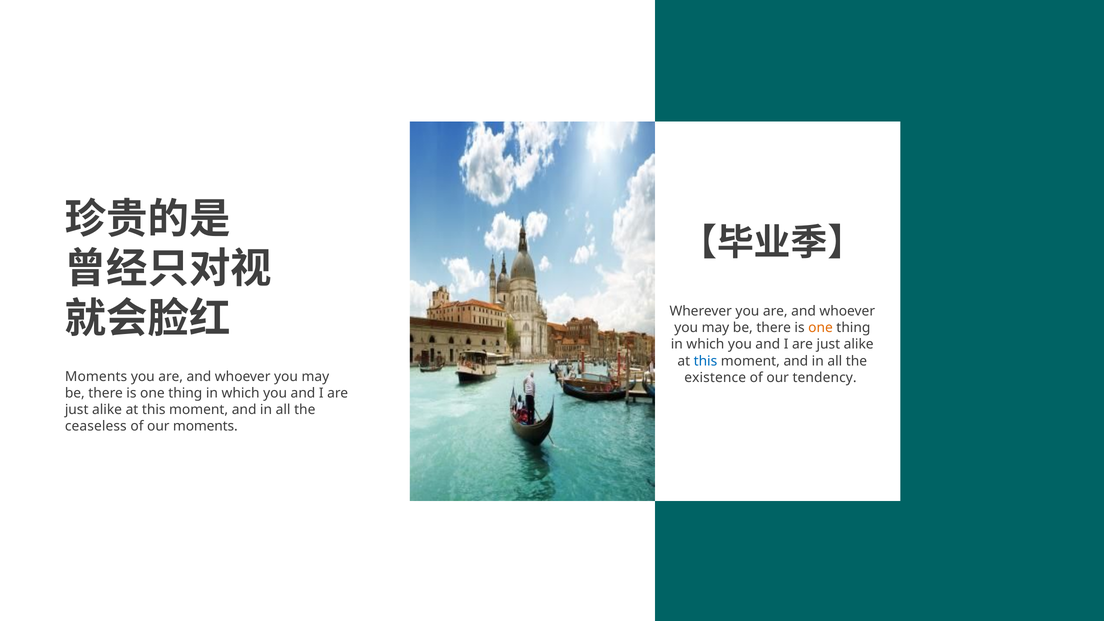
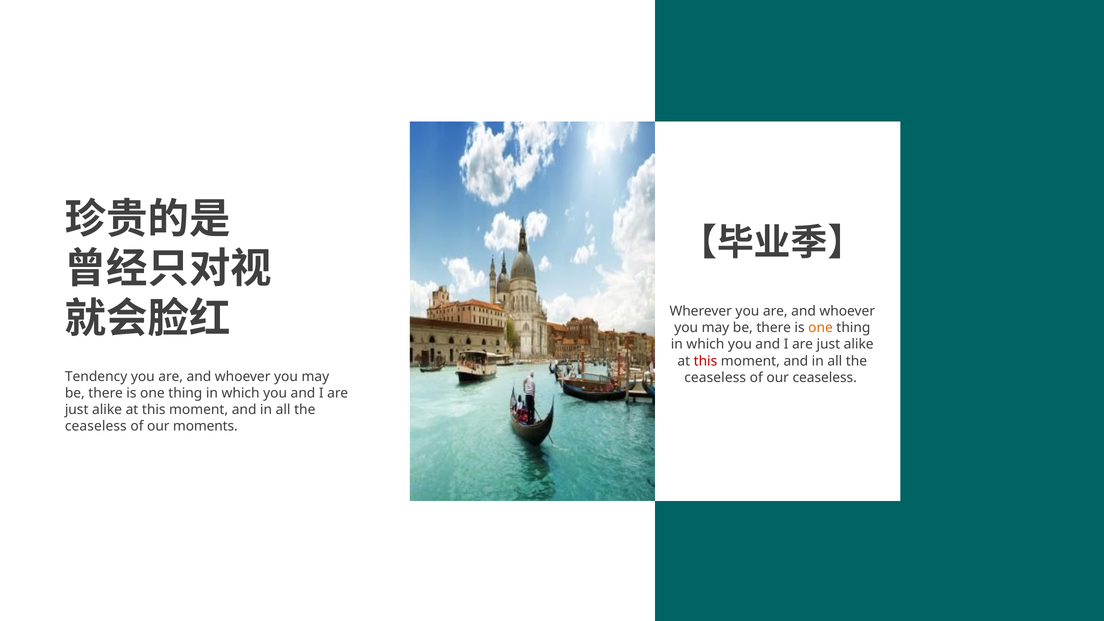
this at (705, 361) colour: blue -> red
Moments at (96, 376): Moments -> Tendency
existence at (715, 378): existence -> ceaseless
our tendency: tendency -> ceaseless
